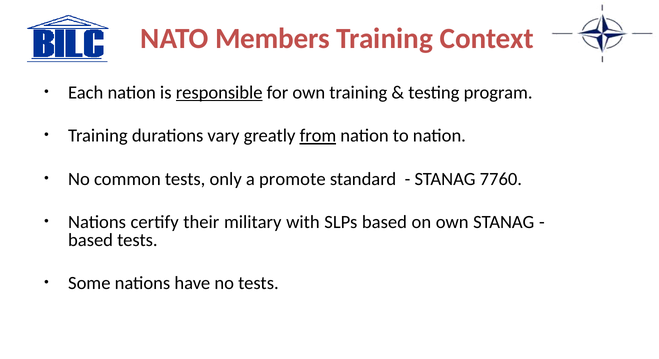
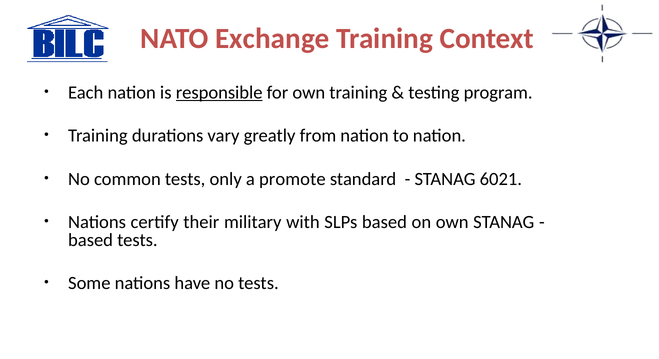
Members: Members -> Exchange
from underline: present -> none
7760: 7760 -> 6021
